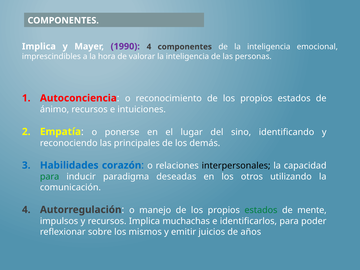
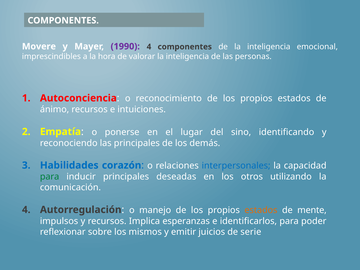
Implica at (39, 46): Implica -> Movere
interpersonales colour: black -> blue
inducir paradigma: paradigma -> principales
estados at (261, 210) colour: green -> orange
muchachas: muchachas -> esperanzas
años: años -> serie
